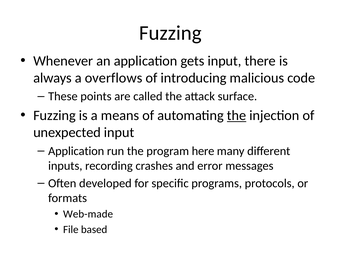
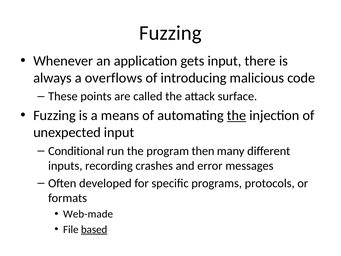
Application at (76, 151): Application -> Conditional
here: here -> then
based underline: none -> present
